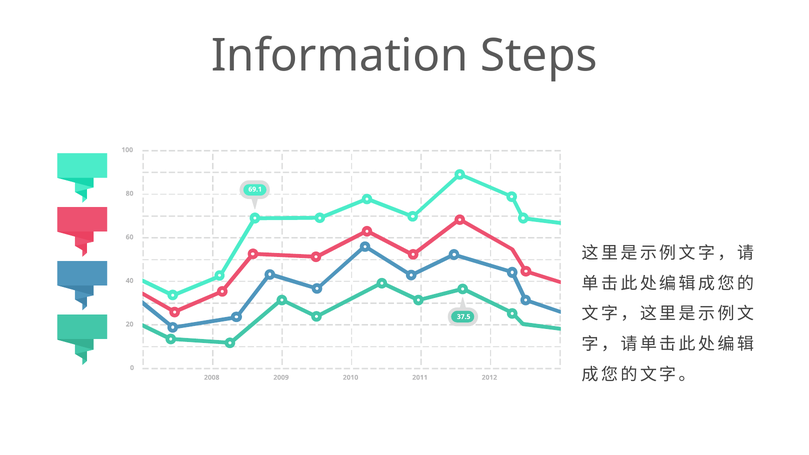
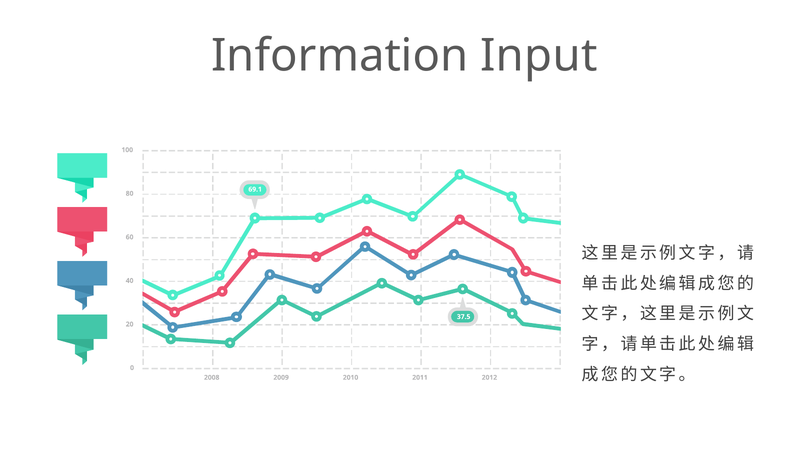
Steps: Steps -> Input
